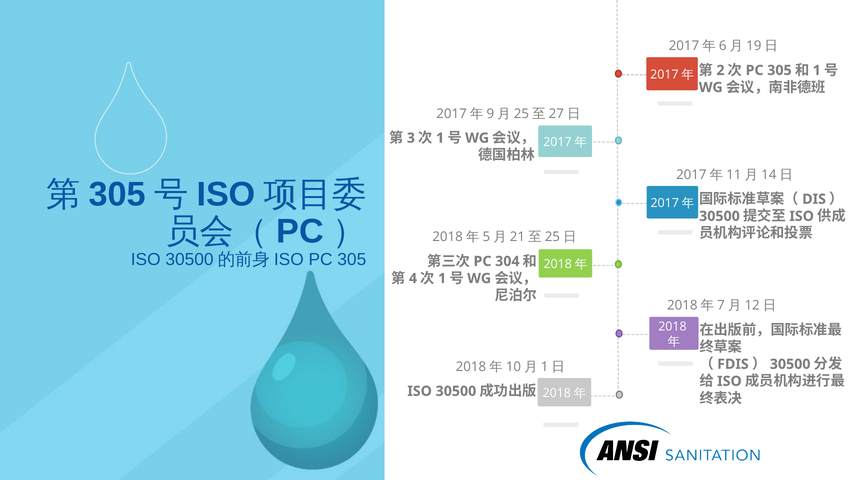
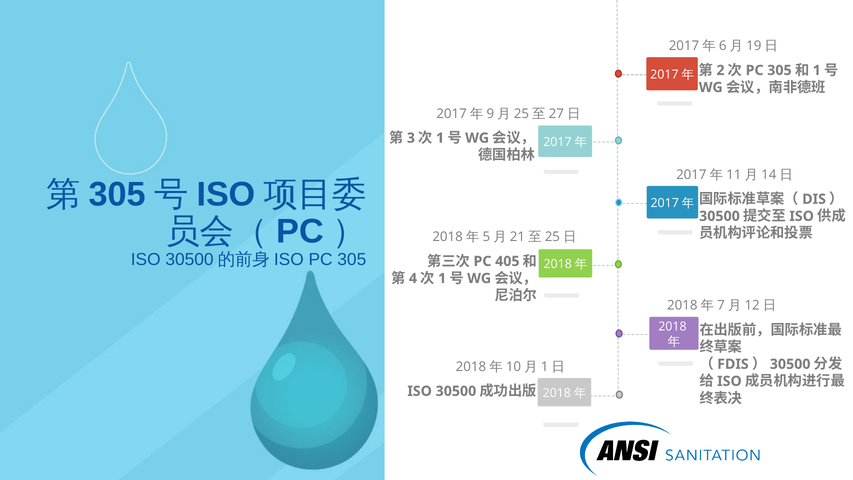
304: 304 -> 405
